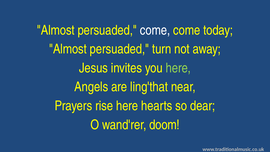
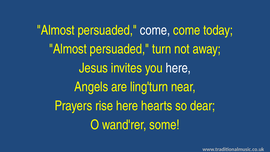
here at (178, 68) colour: light green -> white
ling'that: ling'that -> ling'turn
doom: doom -> some
